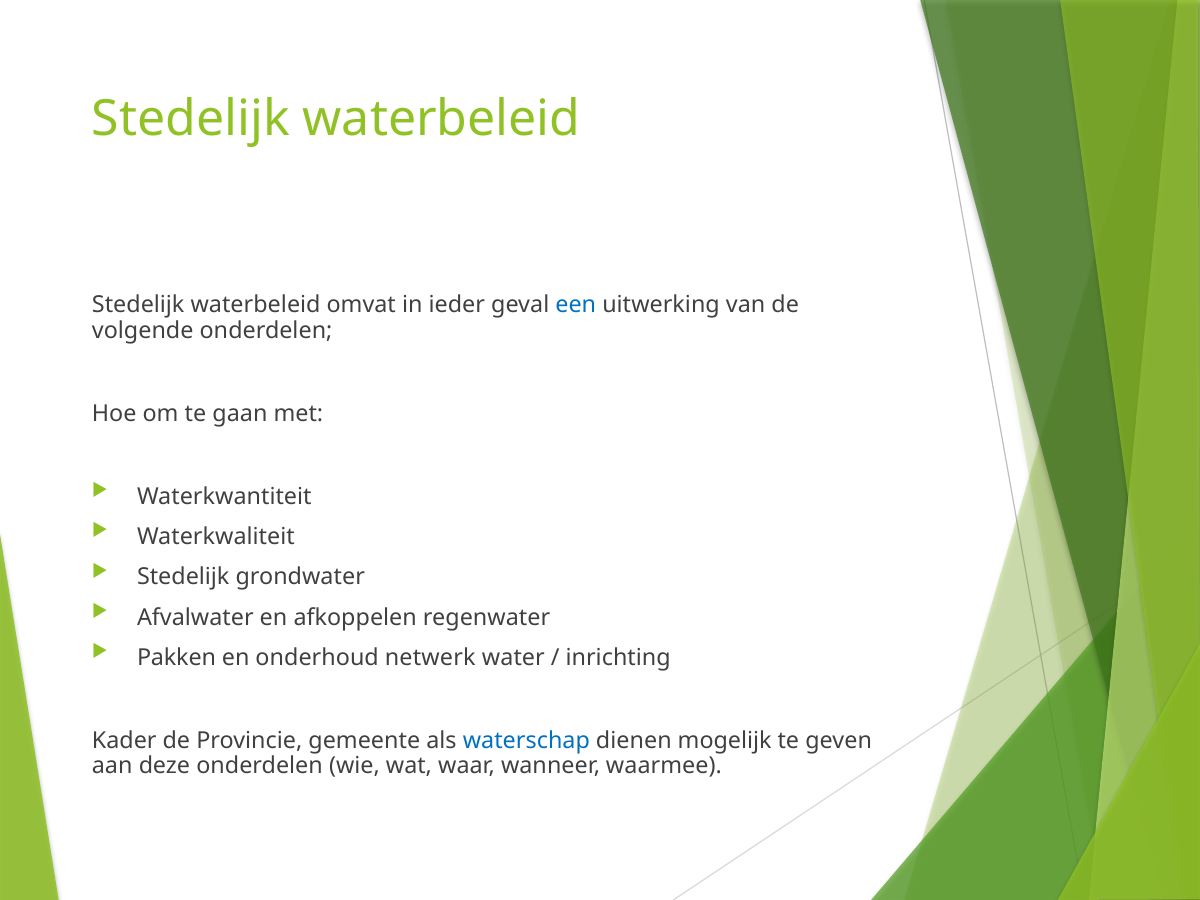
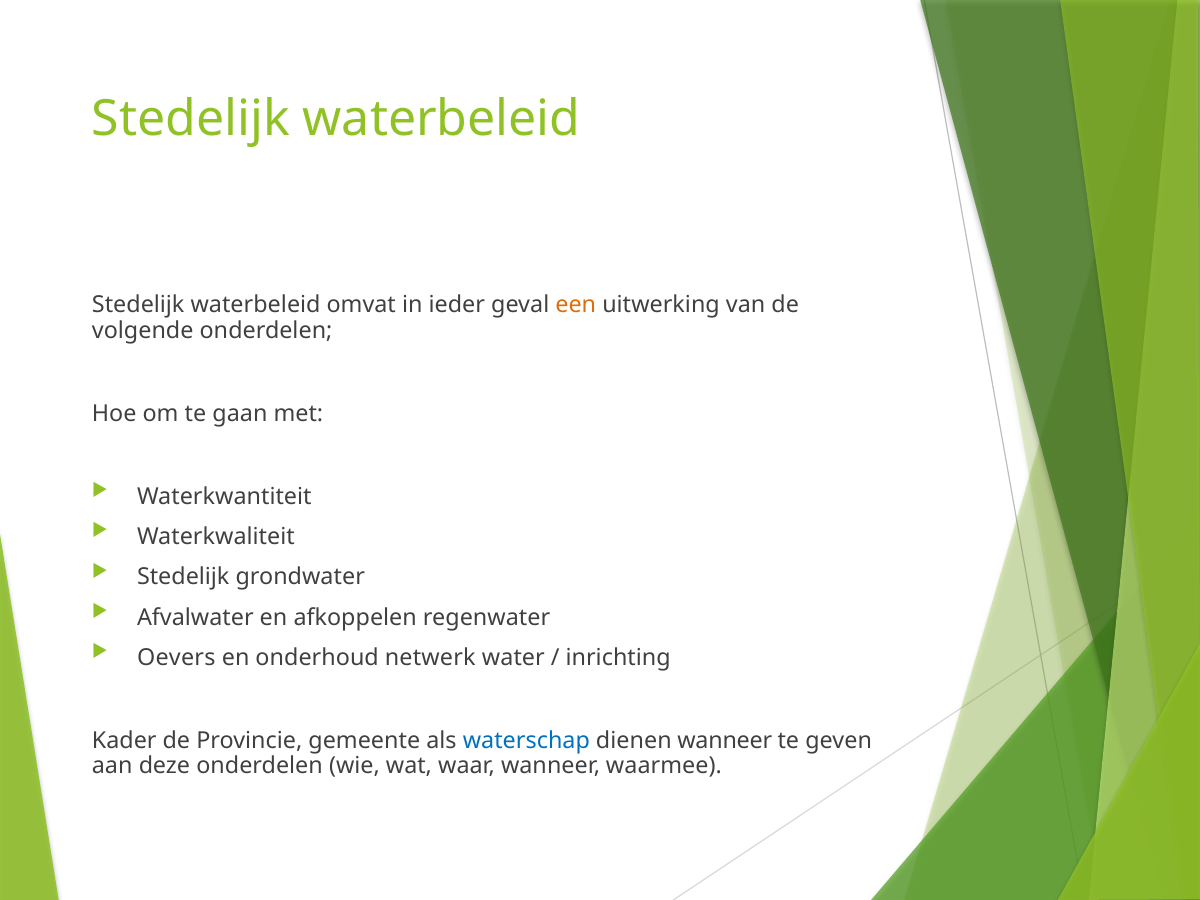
een colour: blue -> orange
Pakken: Pakken -> Oevers
dienen mogelijk: mogelijk -> wanneer
